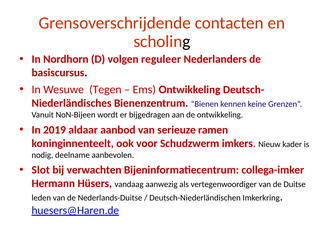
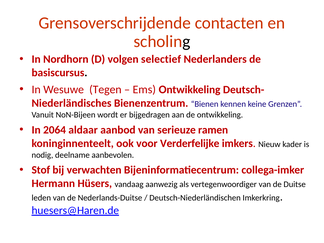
reguleer: reguleer -> selectief
2019: 2019 -> 2064
Schudzwerm: Schudzwerm -> Verderfelijke
Slot: Slot -> Stof
